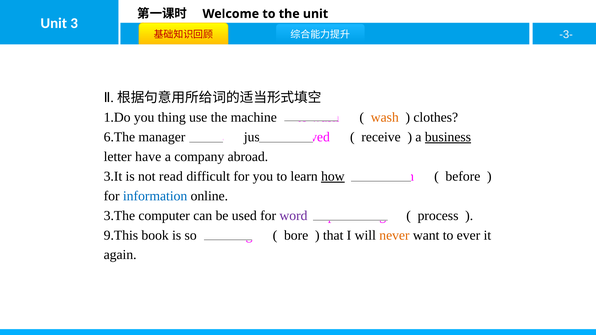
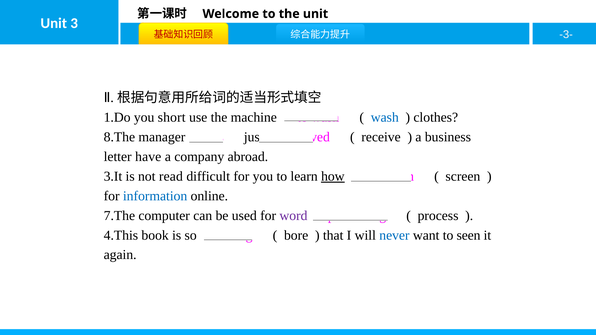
thing: thing -> short
wash at (385, 117) colour: orange -> blue
6.The: 6.The -> 8.The
business underline: present -> none
before: before -> screen
3.The: 3.The -> 7.The
9.This: 9.This -> 4.This
never colour: orange -> blue
ever: ever -> seen
